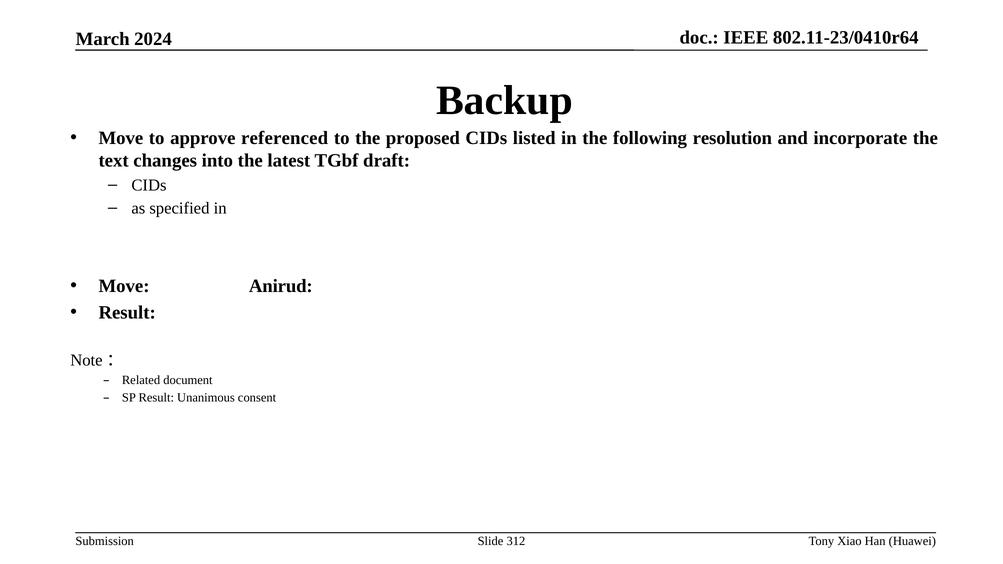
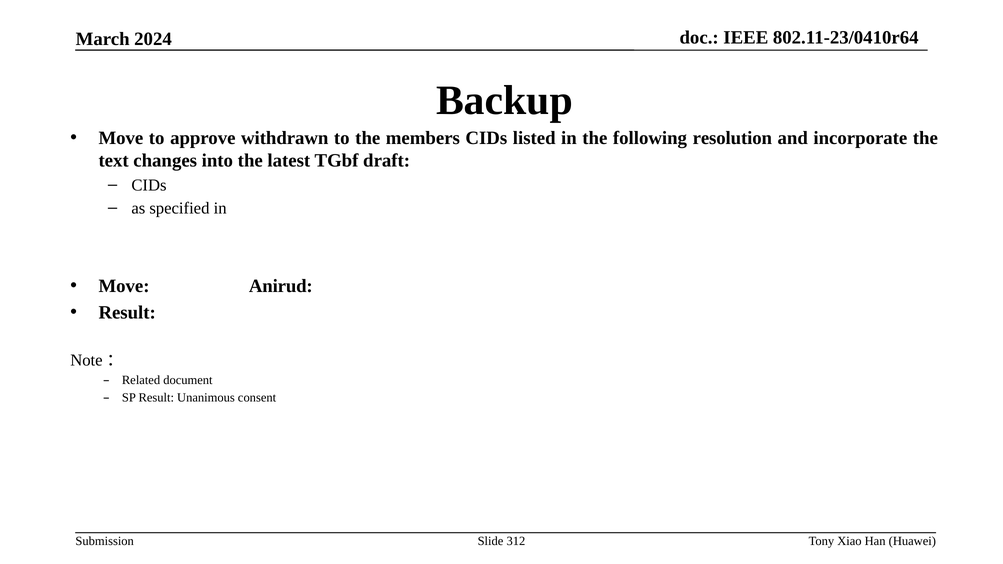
referenced: referenced -> withdrawn
proposed: proposed -> members
